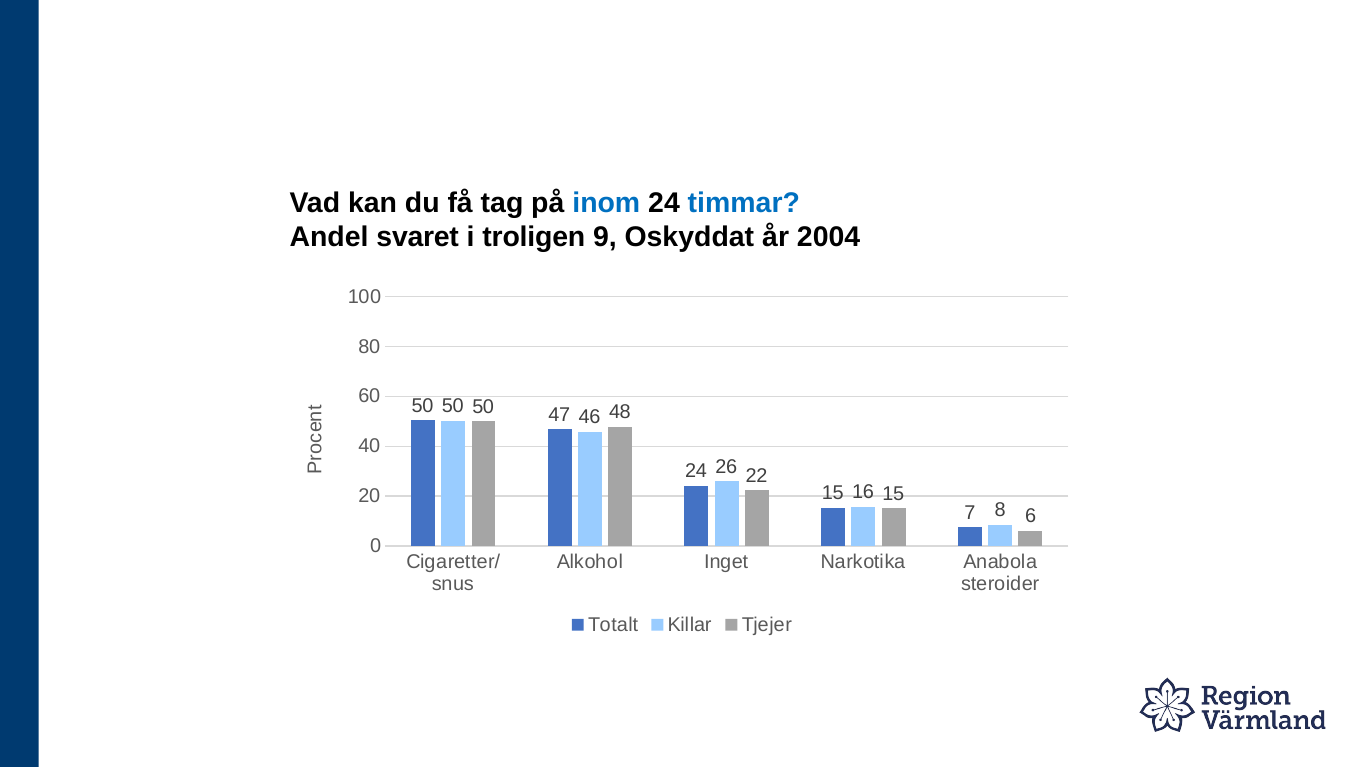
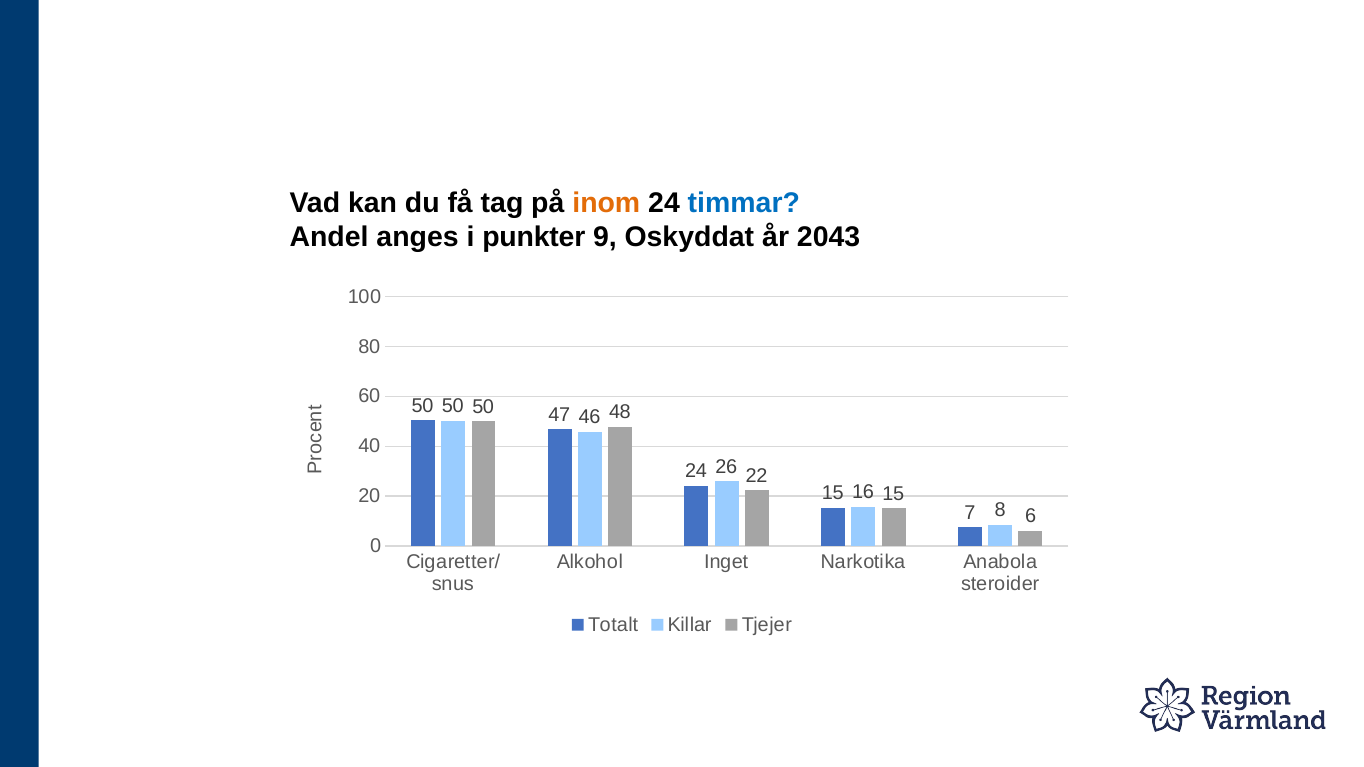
inom colour: blue -> orange
svaret: svaret -> anges
troligen: troligen -> punkter
2004: 2004 -> 2043
